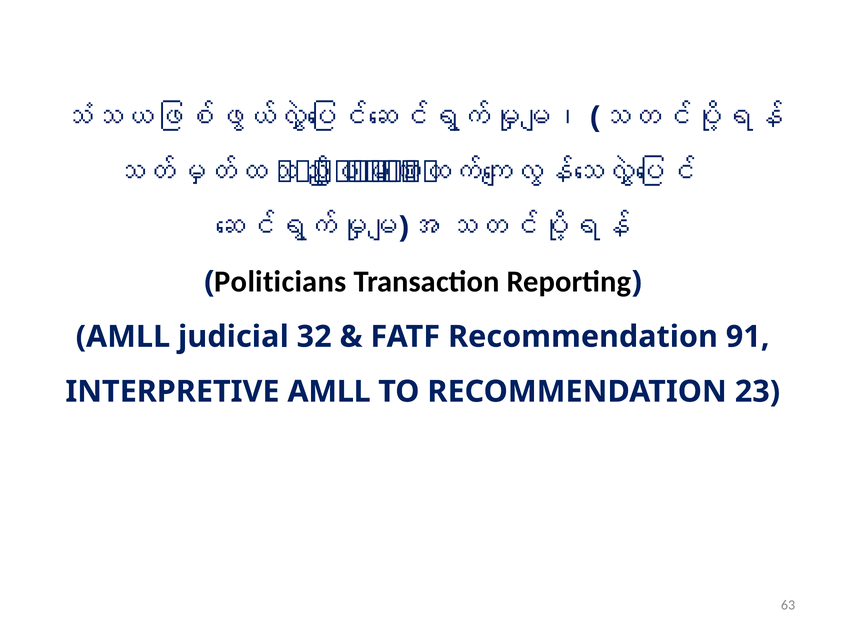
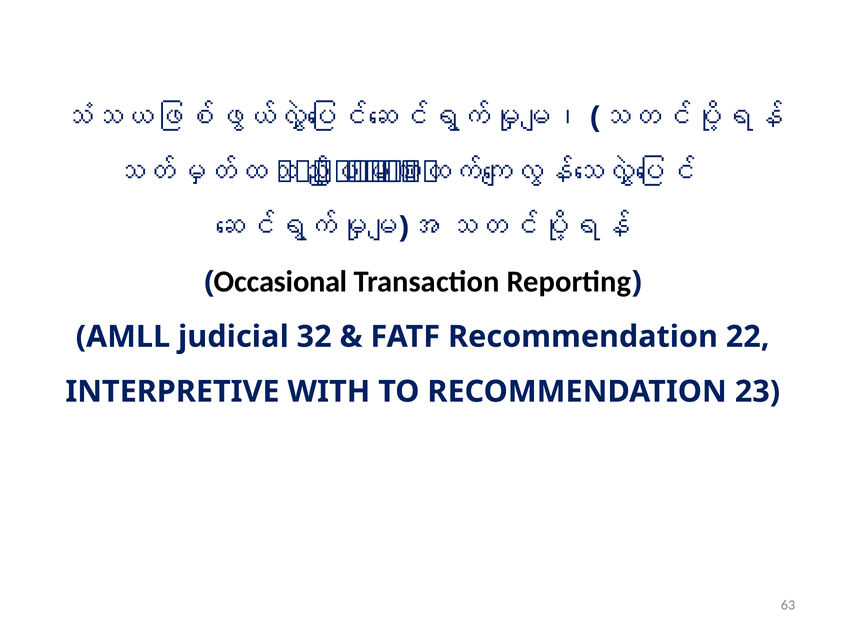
Politicians: Politicians -> Occasional
91: 91 -> 22
INTERPRETIVE AMLL: AMLL -> WITH
